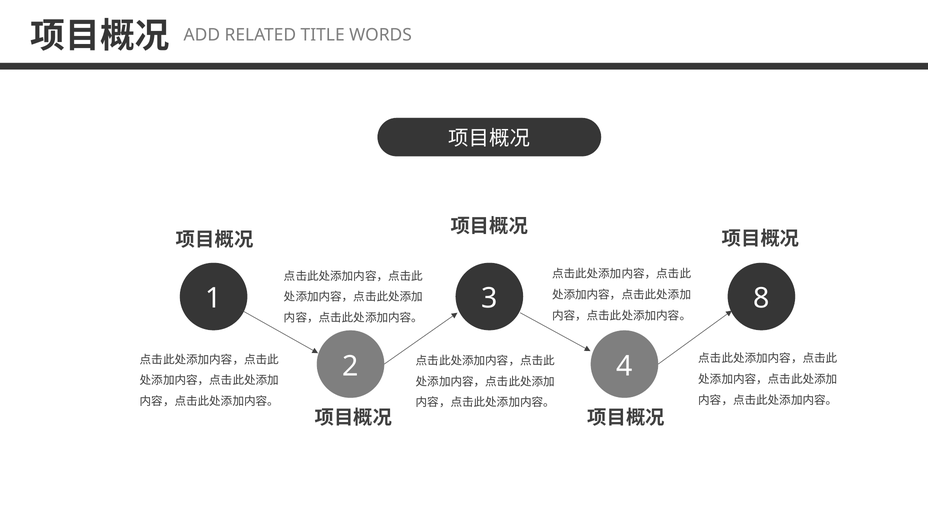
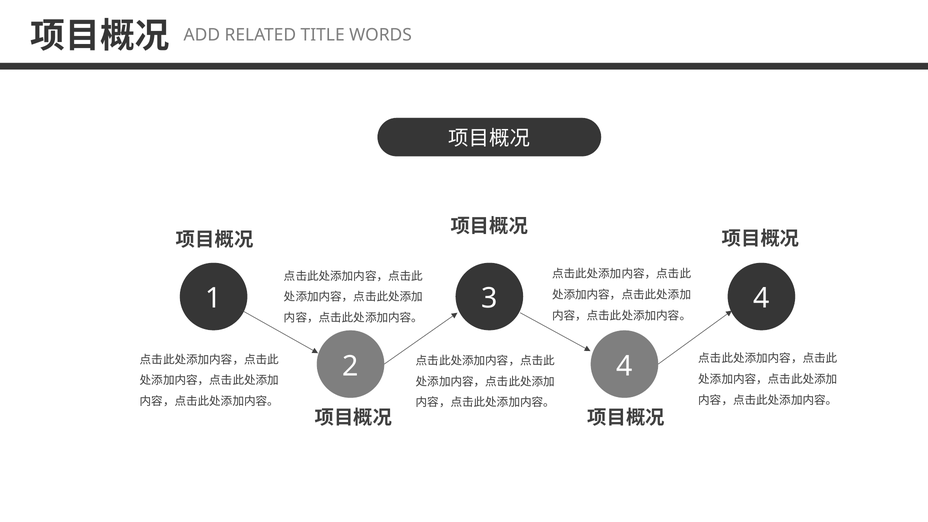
3 8: 8 -> 4
